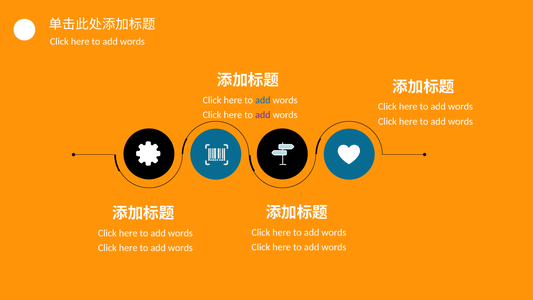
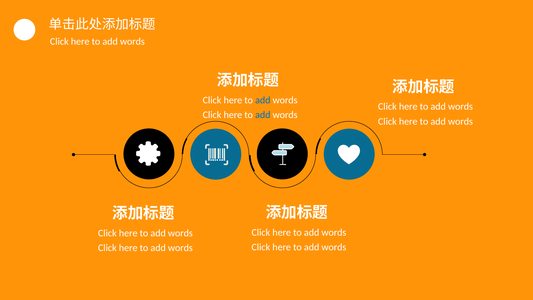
add at (263, 115) colour: purple -> blue
